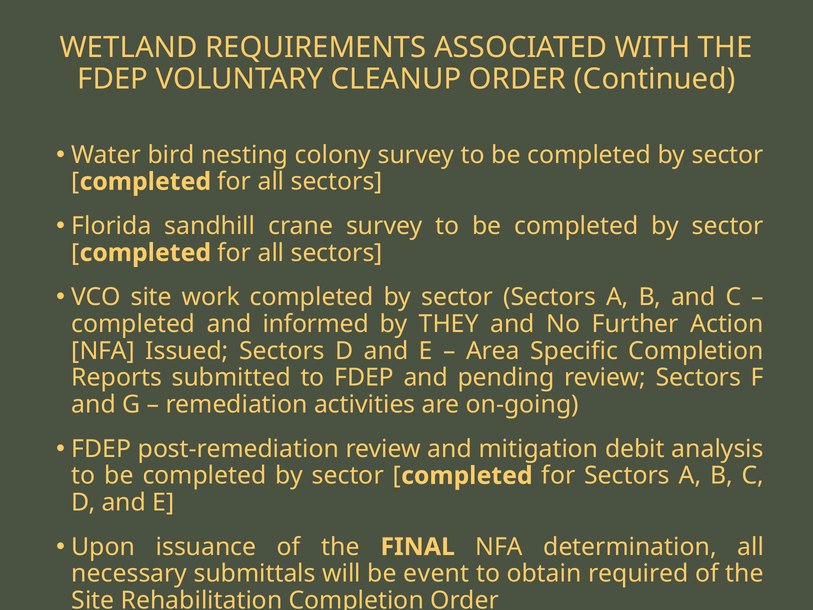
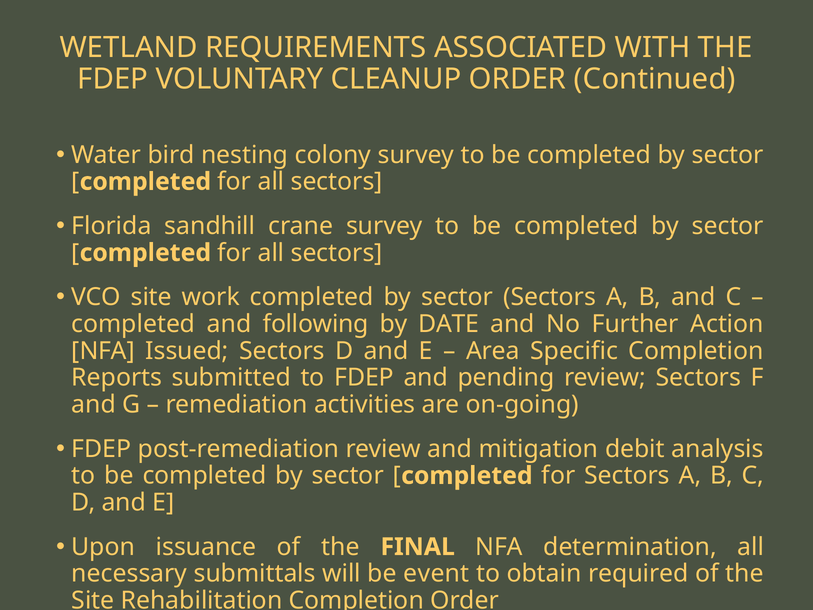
informed: informed -> following
THEY: THEY -> DATE
